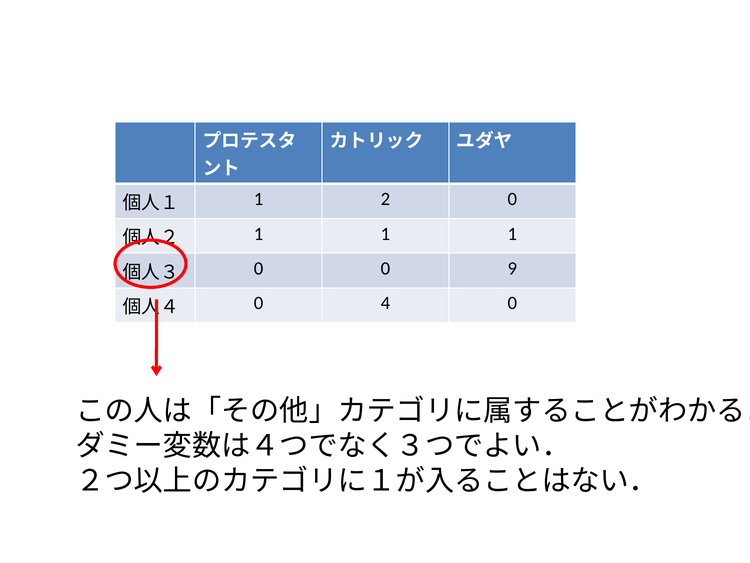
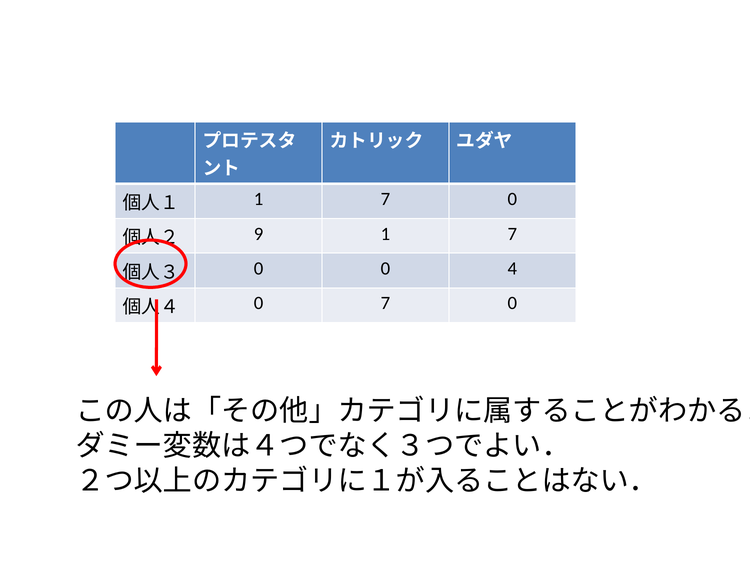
2 at (385, 199): 2 -> 7
1 at (259, 234): 1 -> 9
1 at (512, 234): 1 -> 7
9: 9 -> 4
0 4: 4 -> 7
